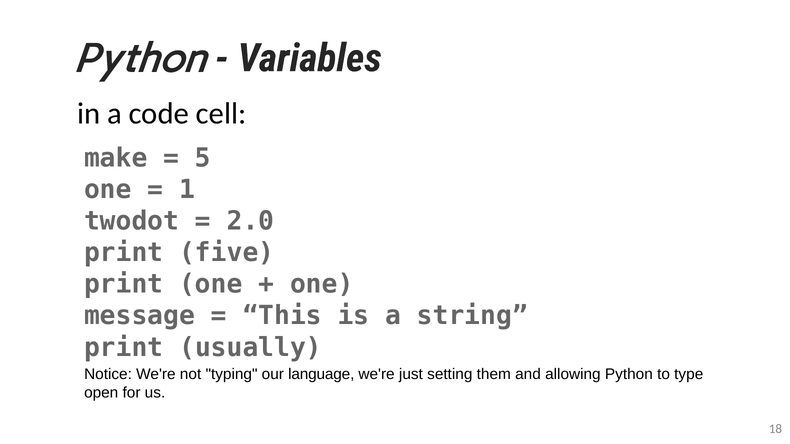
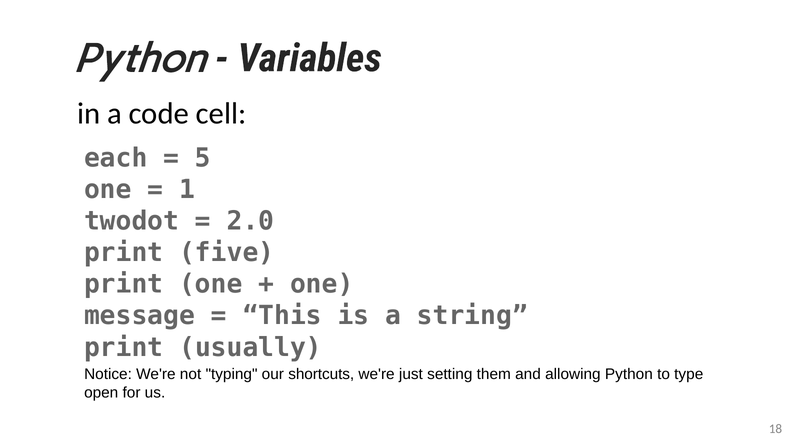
make: make -> each
language: language -> shortcuts
